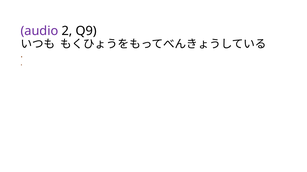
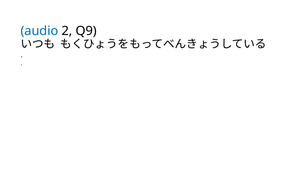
audio colour: purple -> blue
